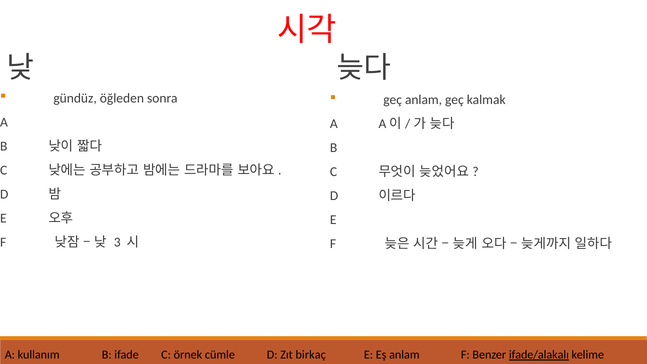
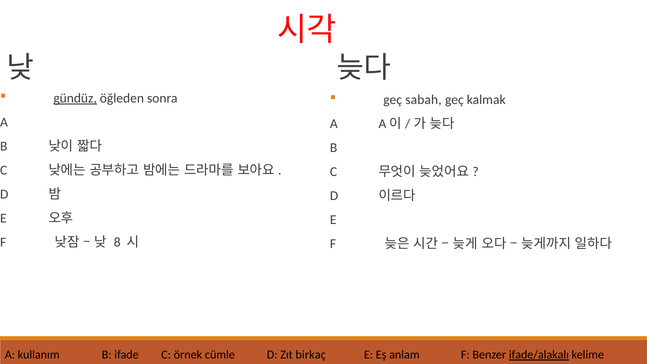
gündüz underline: none -> present
geç anlam: anlam -> sabah
3: 3 -> 8
